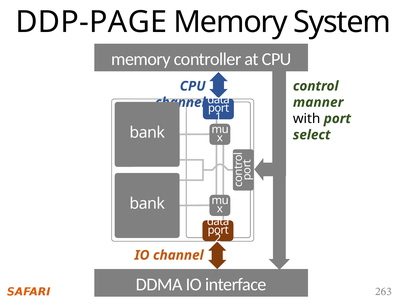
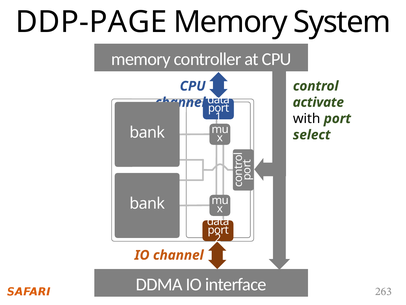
manner: manner -> activate
